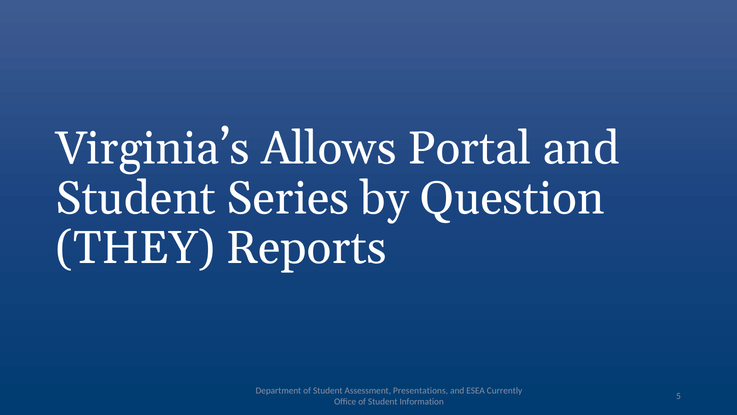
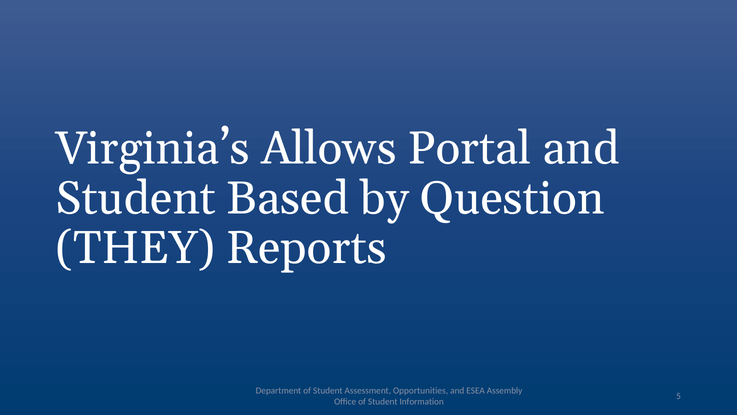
Series: Series -> Based
Presentations: Presentations -> Opportunities
Currently: Currently -> Assembly
